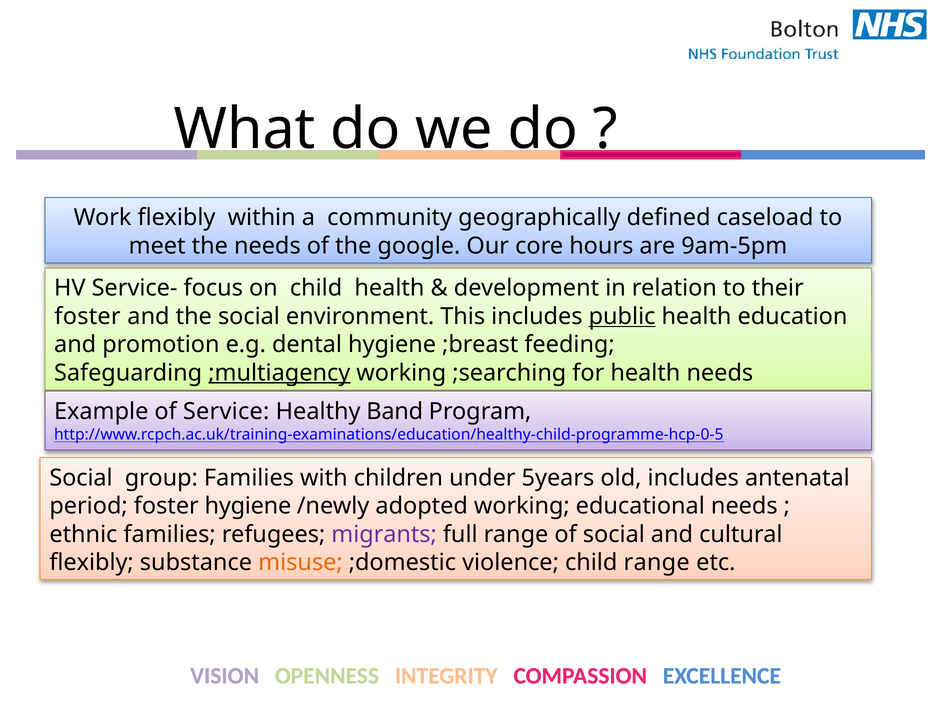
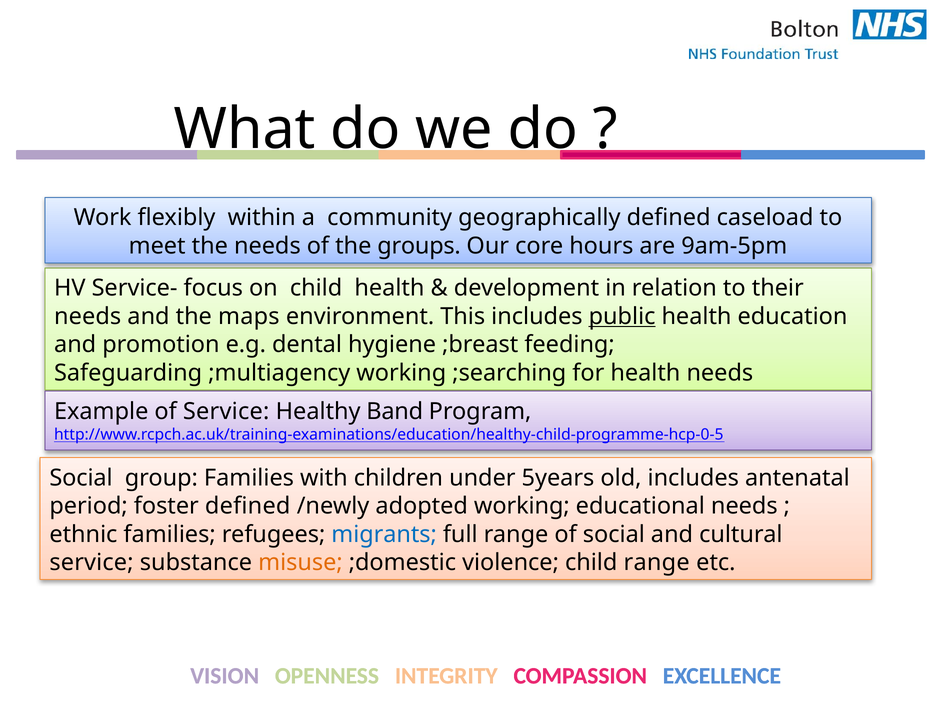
google: google -> groups
foster at (88, 316): foster -> needs
the social: social -> maps
;multiagency underline: present -> none
foster hygiene: hygiene -> defined
migrants colour: purple -> blue
flexibly at (92, 563): flexibly -> service
